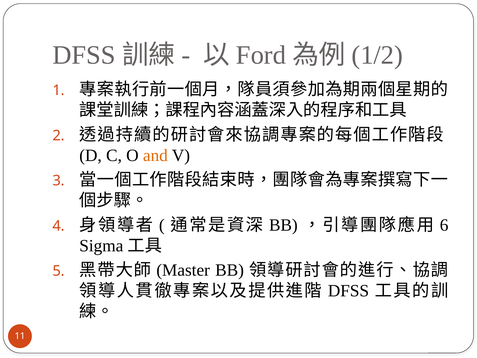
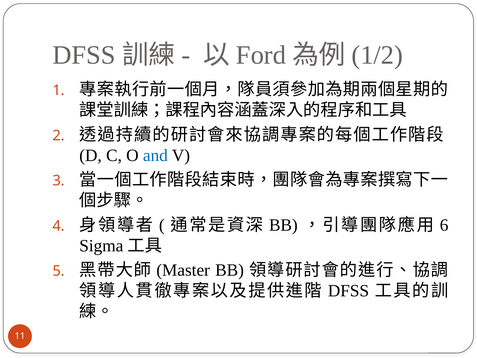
and colour: orange -> blue
